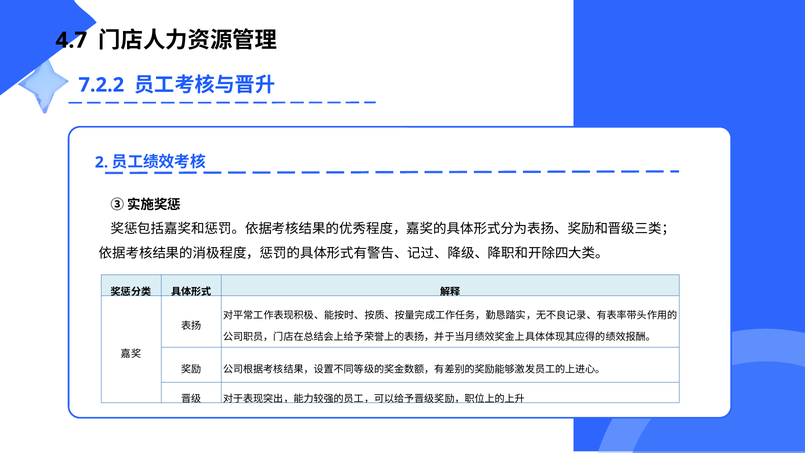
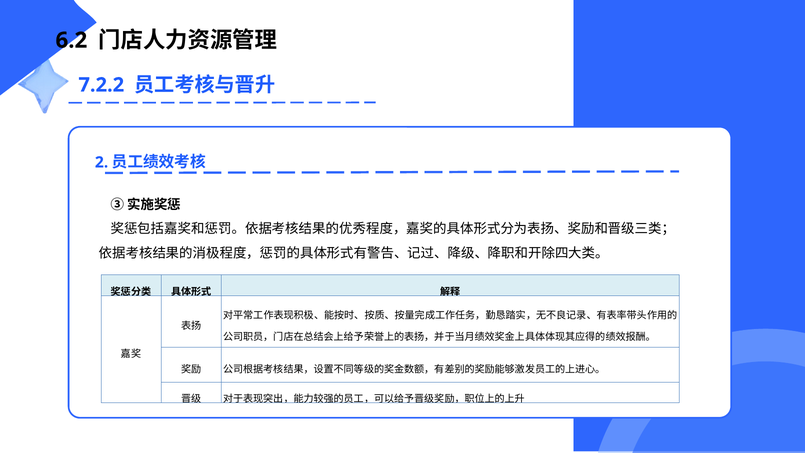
4.7: 4.7 -> 6.2
